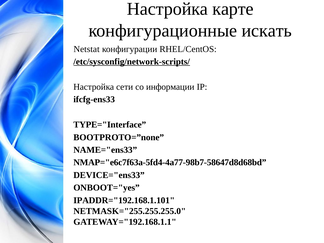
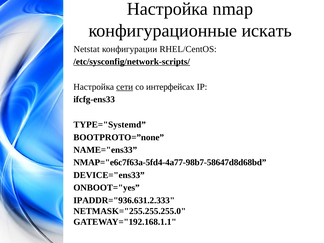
карте: карте -> nmap
сети underline: none -> present
информации: информации -> интерфейсах
TYPE="Interface: TYPE="Interface -> TYPE="Systemd
IPADDR="192.168.1.101: IPADDR="192.168.1.101 -> IPADDR="936.631.2.333
